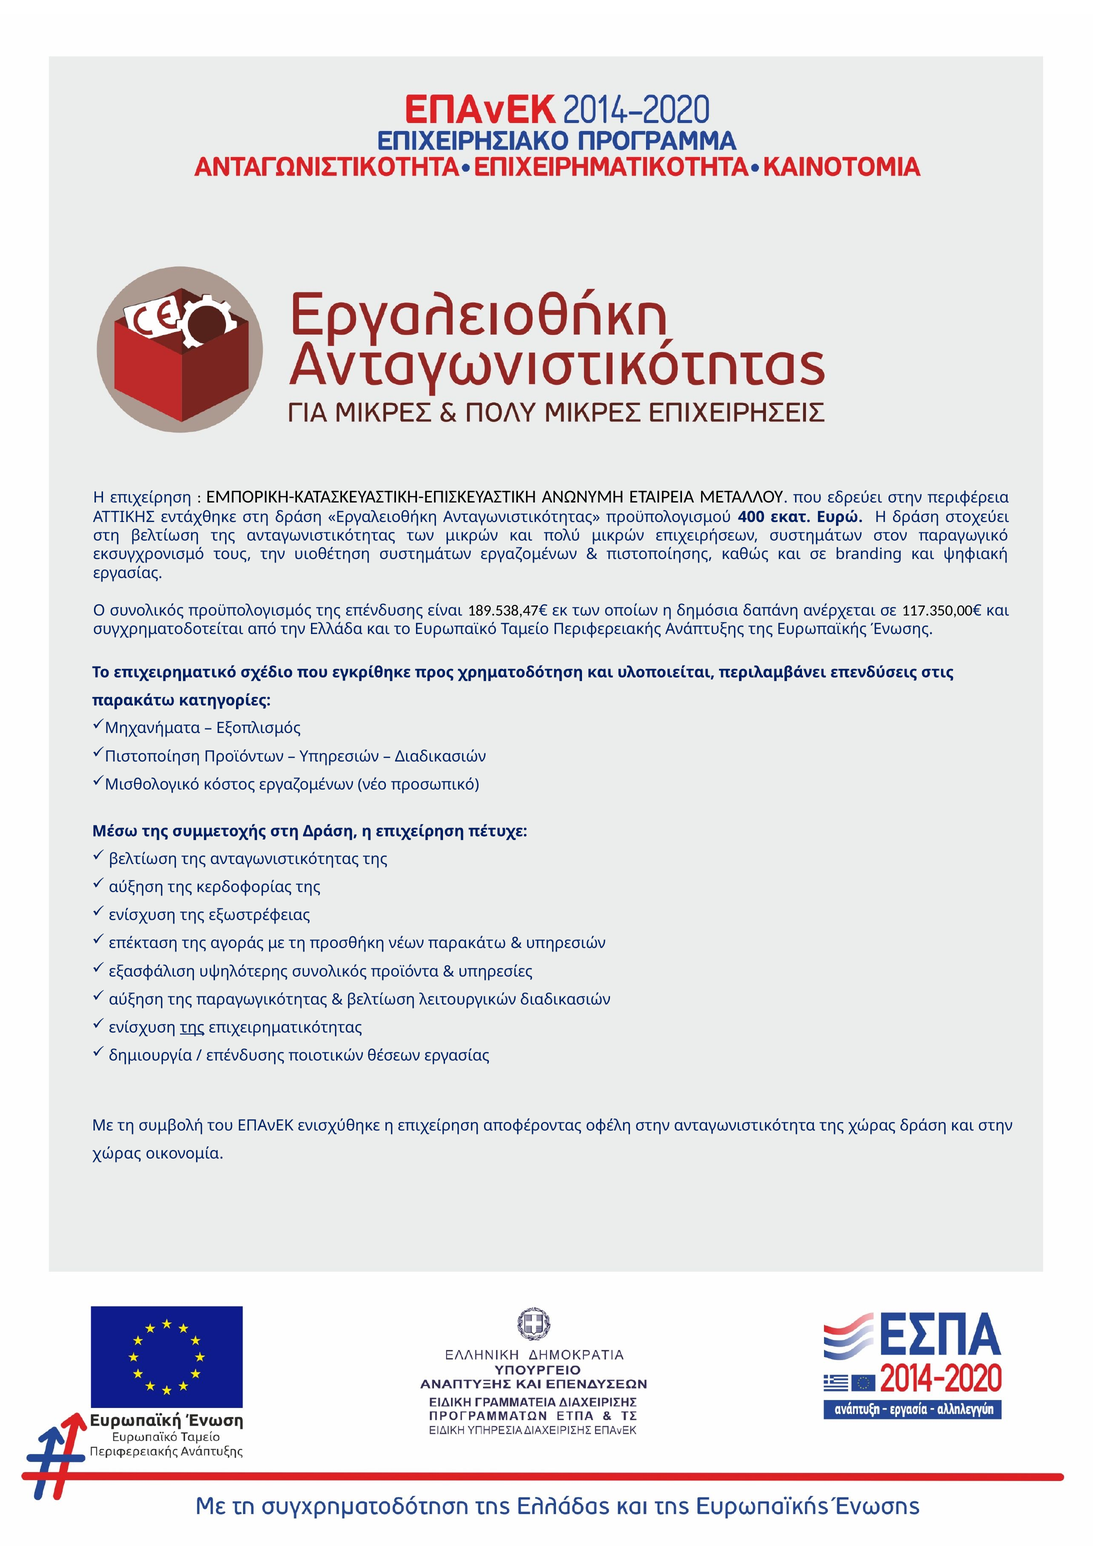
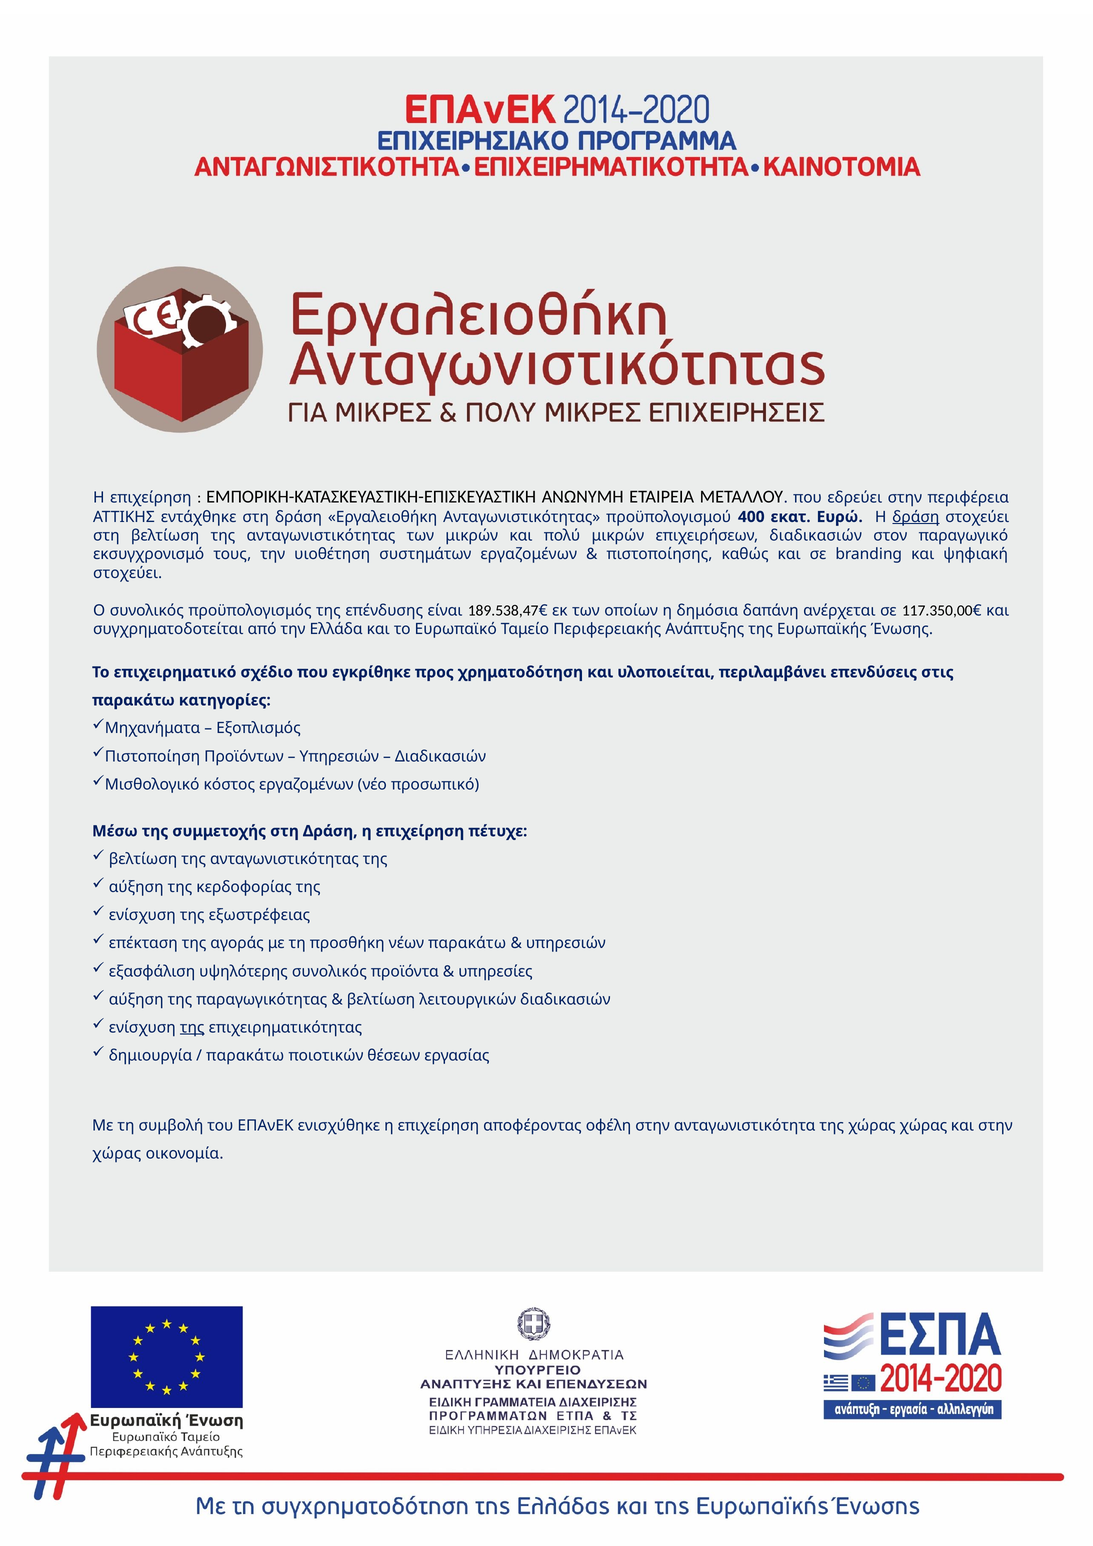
δράση at (916, 517) underline: none -> present
επιχειρήσεων συστημάτων: συστημάτων -> διαδικασιών
εργασίας at (128, 573): εργασίας -> στοχεύει
επένδυσης at (245, 1055): επένδυσης -> παρακάτω
χώρας δράση: δράση -> χώρας
